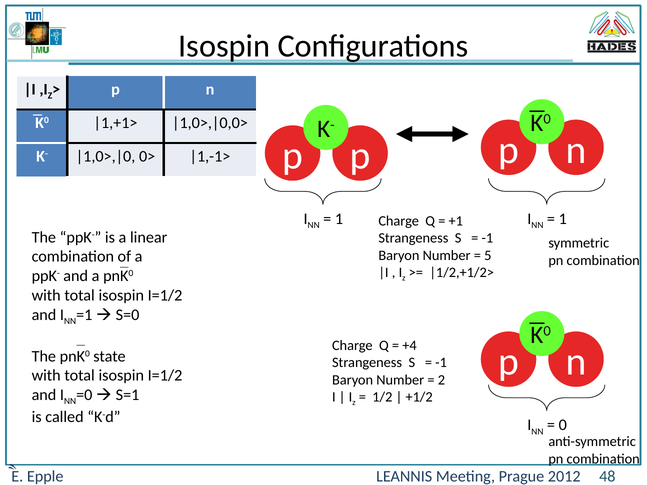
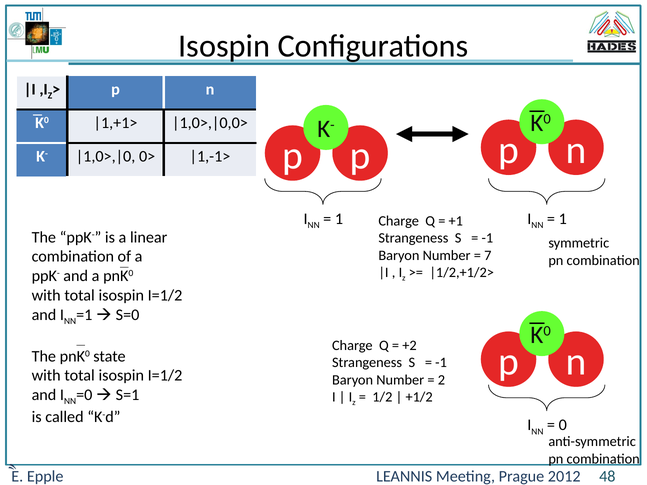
5: 5 -> 7
+4: +4 -> +2
